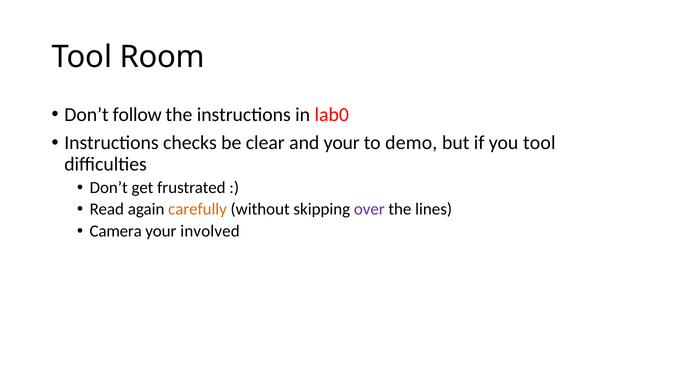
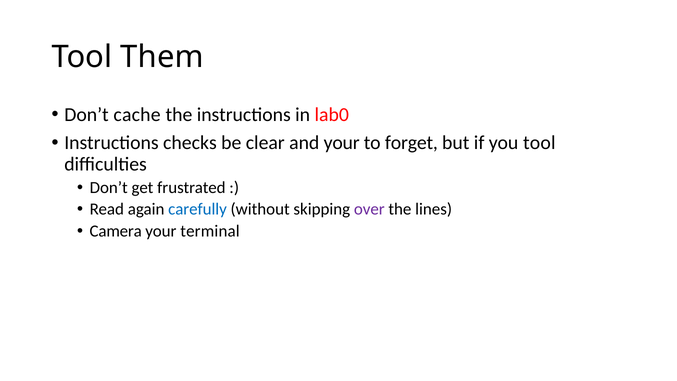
Room: Room -> Them
follow: follow -> cache
demo: demo -> forget
carefully colour: orange -> blue
involved: involved -> terminal
